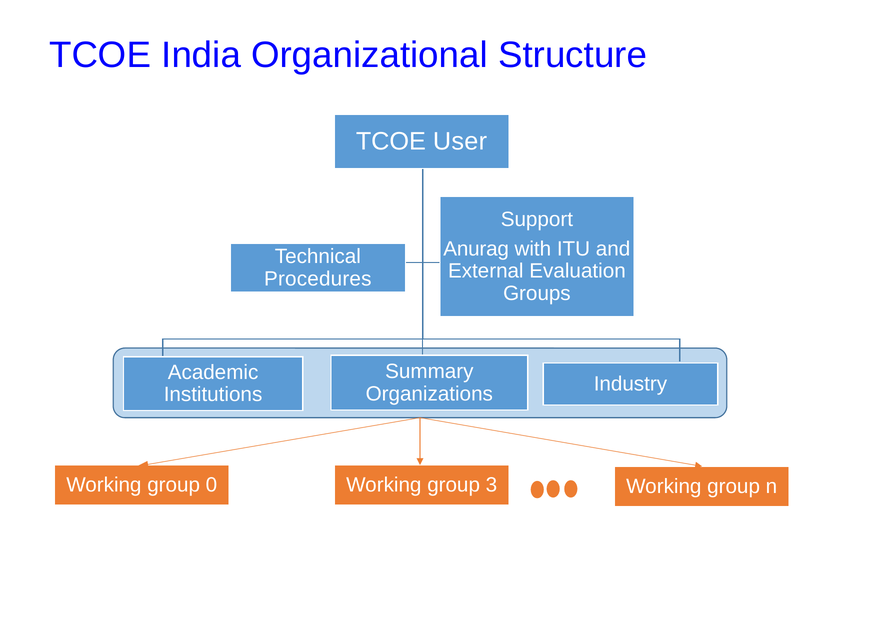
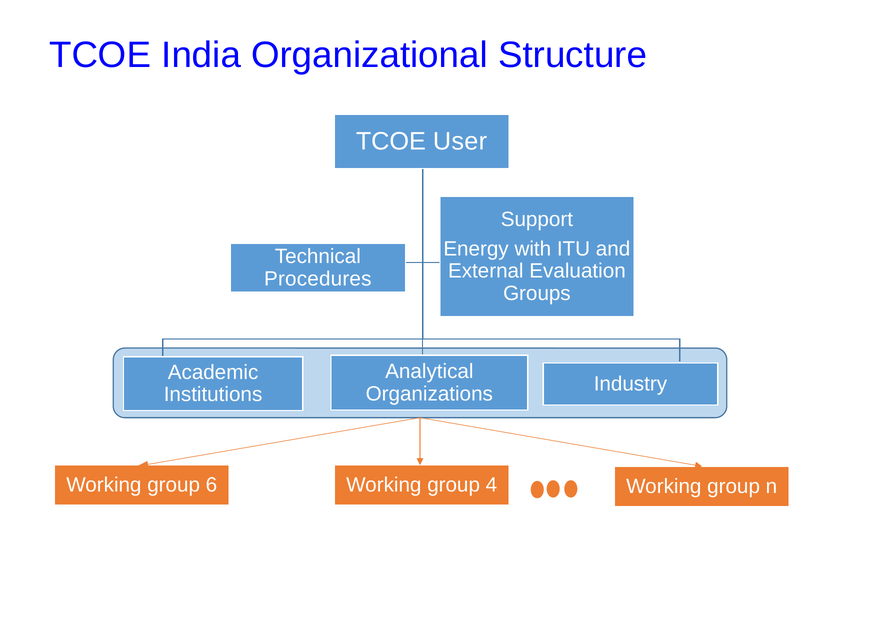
Anurag: Anurag -> Energy
Summary: Summary -> Analytical
0: 0 -> 6
3: 3 -> 4
